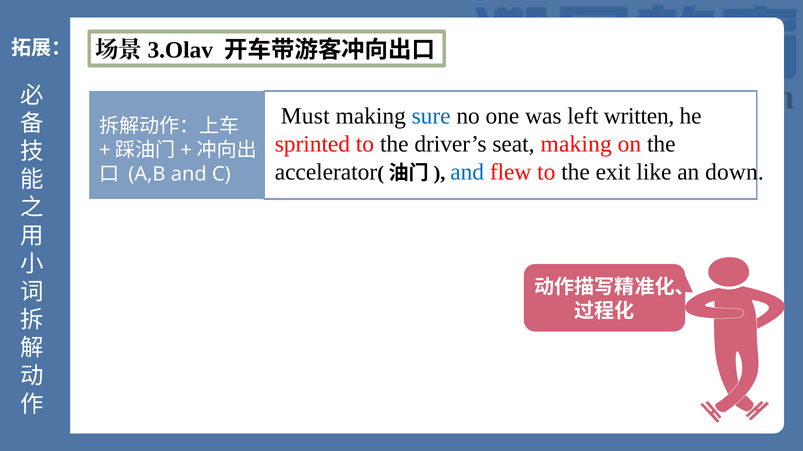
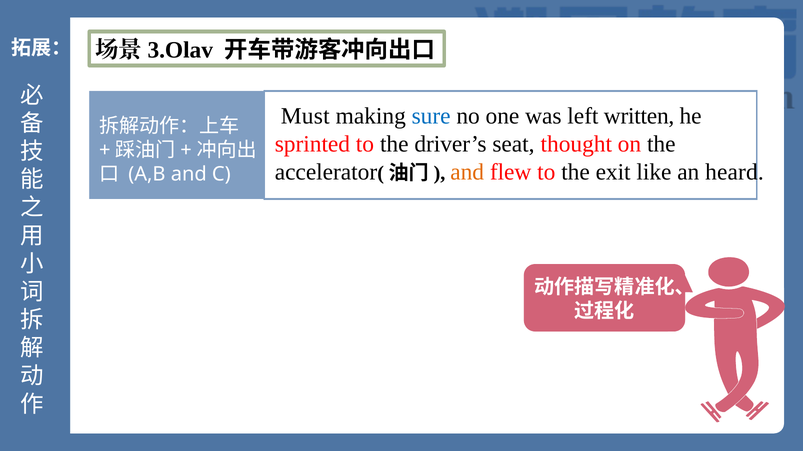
seat making: making -> thought
and at (467, 172) colour: blue -> orange
down: down -> heard
